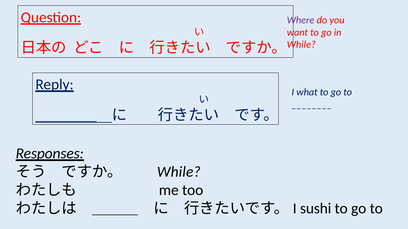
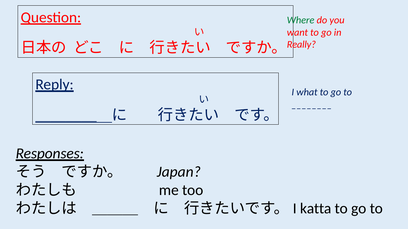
Where colour: purple -> green
While at (301, 45): While -> Really
While at (179, 172): While -> Japan
sushi: sushi -> katta
